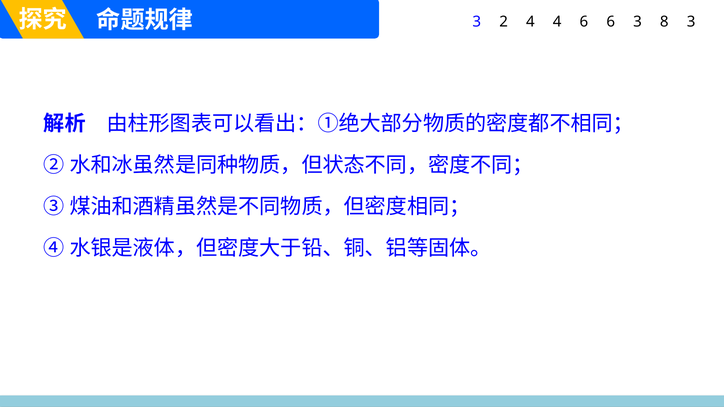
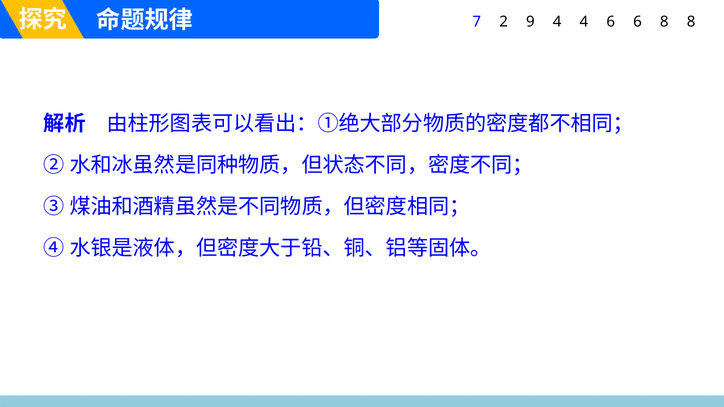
3 at (477, 22): 3 -> 7
2 4: 4 -> 9
4 6: 6 -> 4
6 3: 3 -> 6
8 3: 3 -> 8
